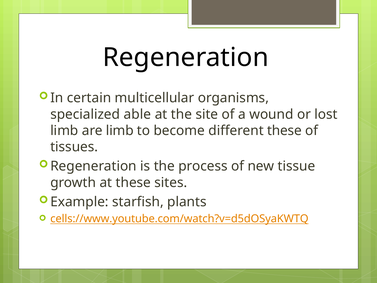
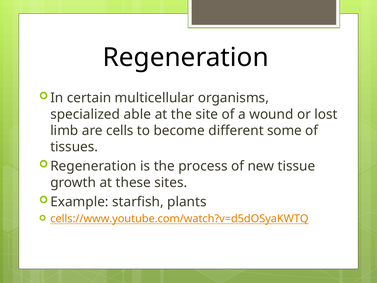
are limb: limb -> cells
different these: these -> some
